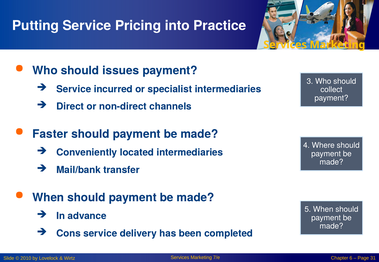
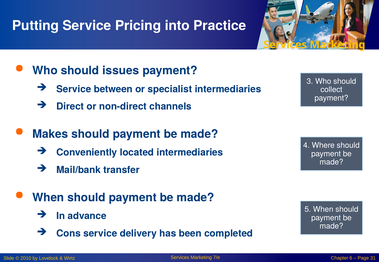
incurred: incurred -> between
Faster: Faster -> Makes
